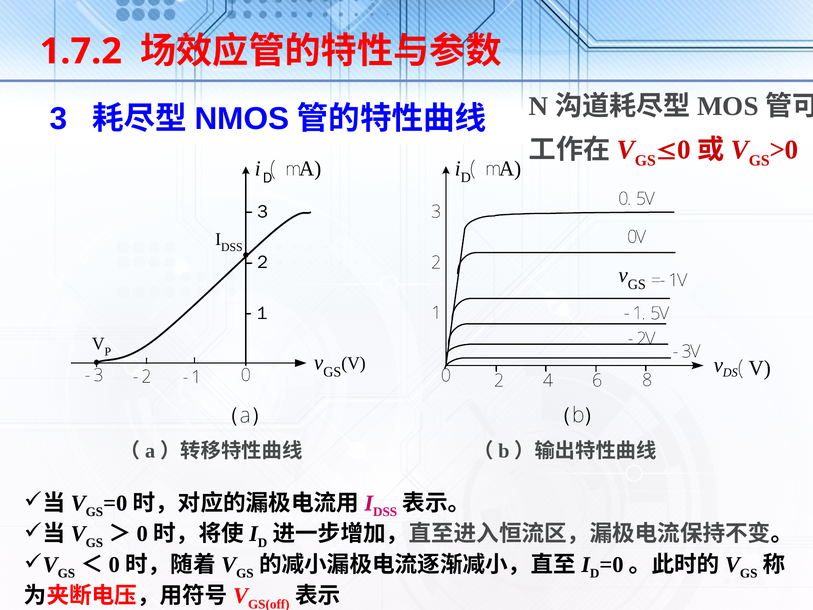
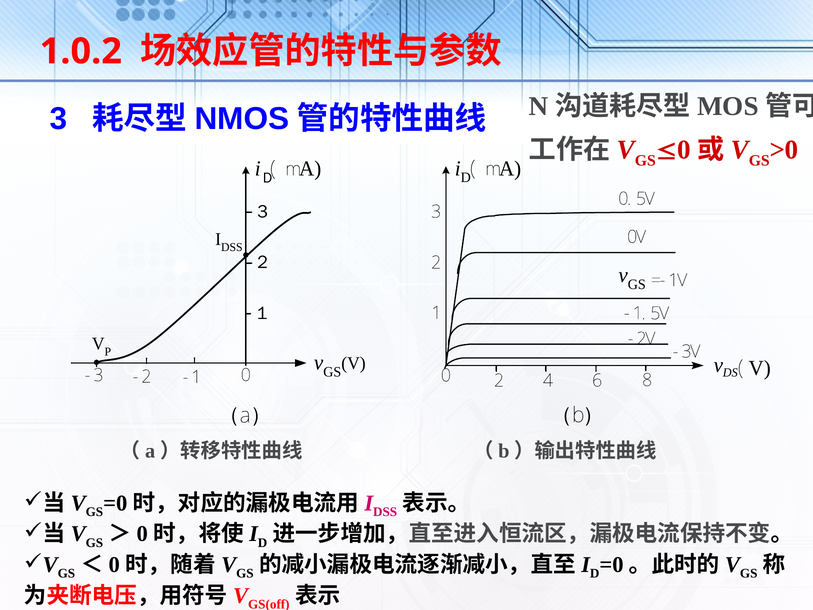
1.7.2: 1.7.2 -> 1.0.2
